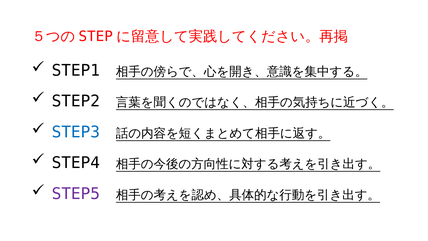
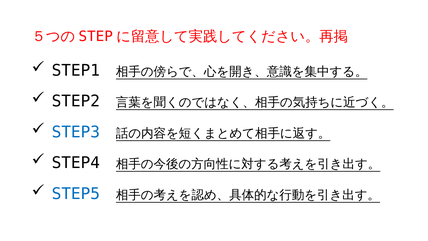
STEP5 colour: purple -> blue
